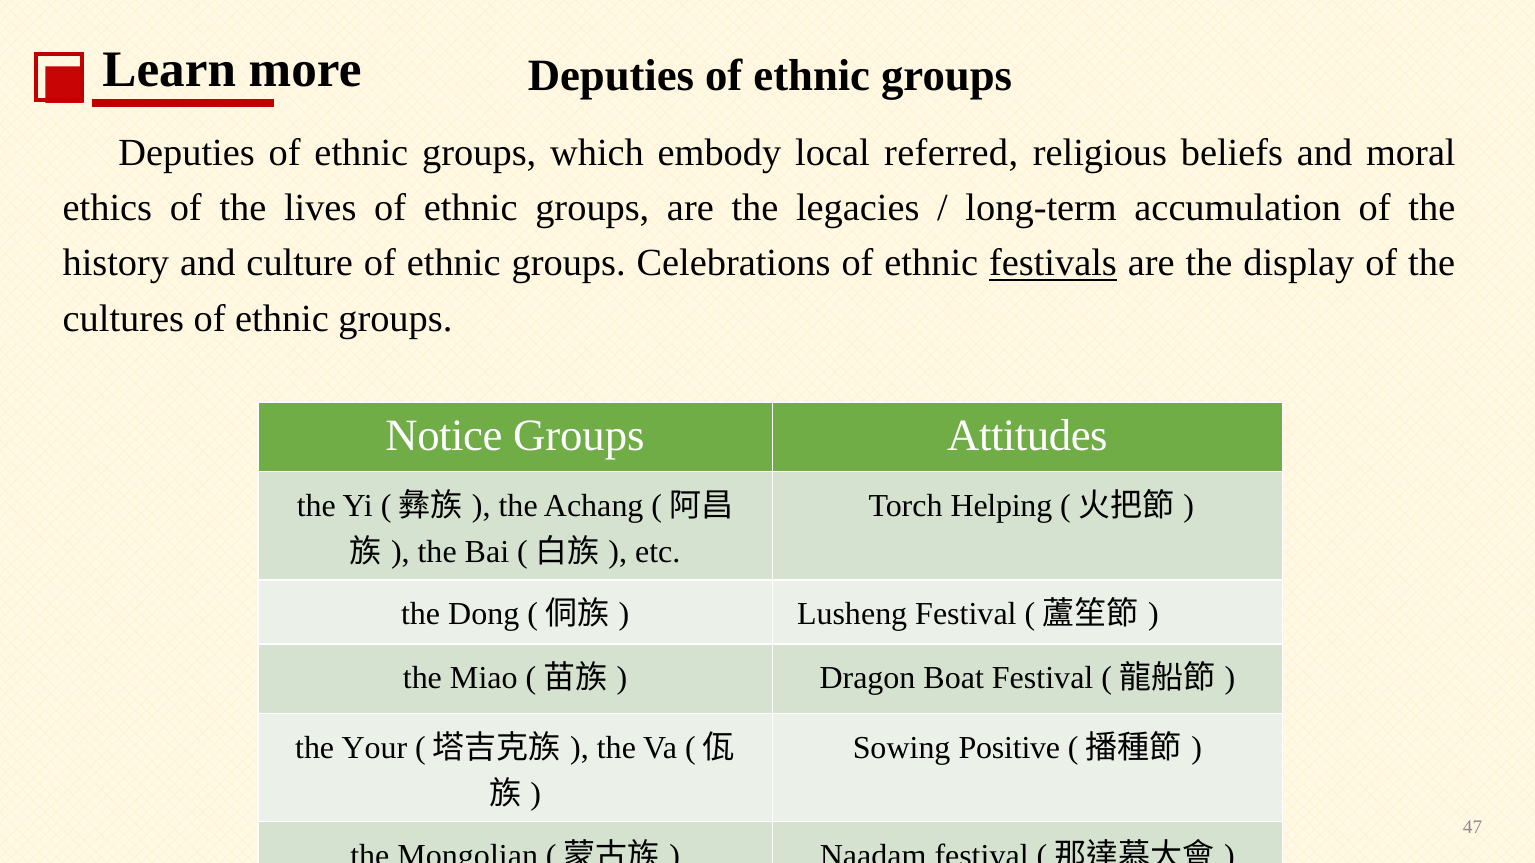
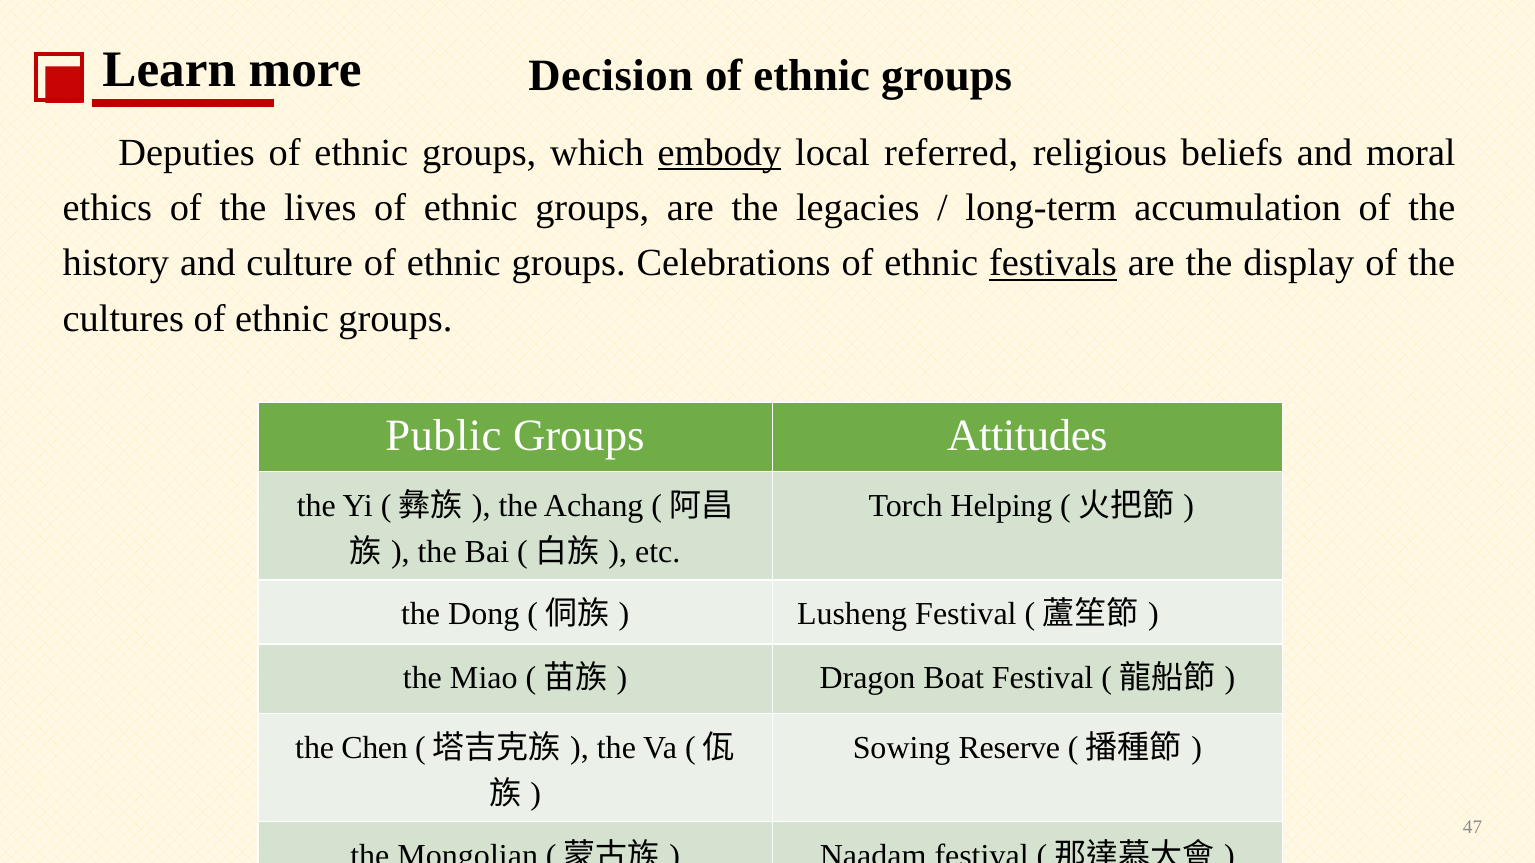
Deputies at (611, 76): Deputies -> Decision
embody underline: none -> present
Notice: Notice -> Public
Your: Your -> Chen
Positive: Positive -> Reserve
